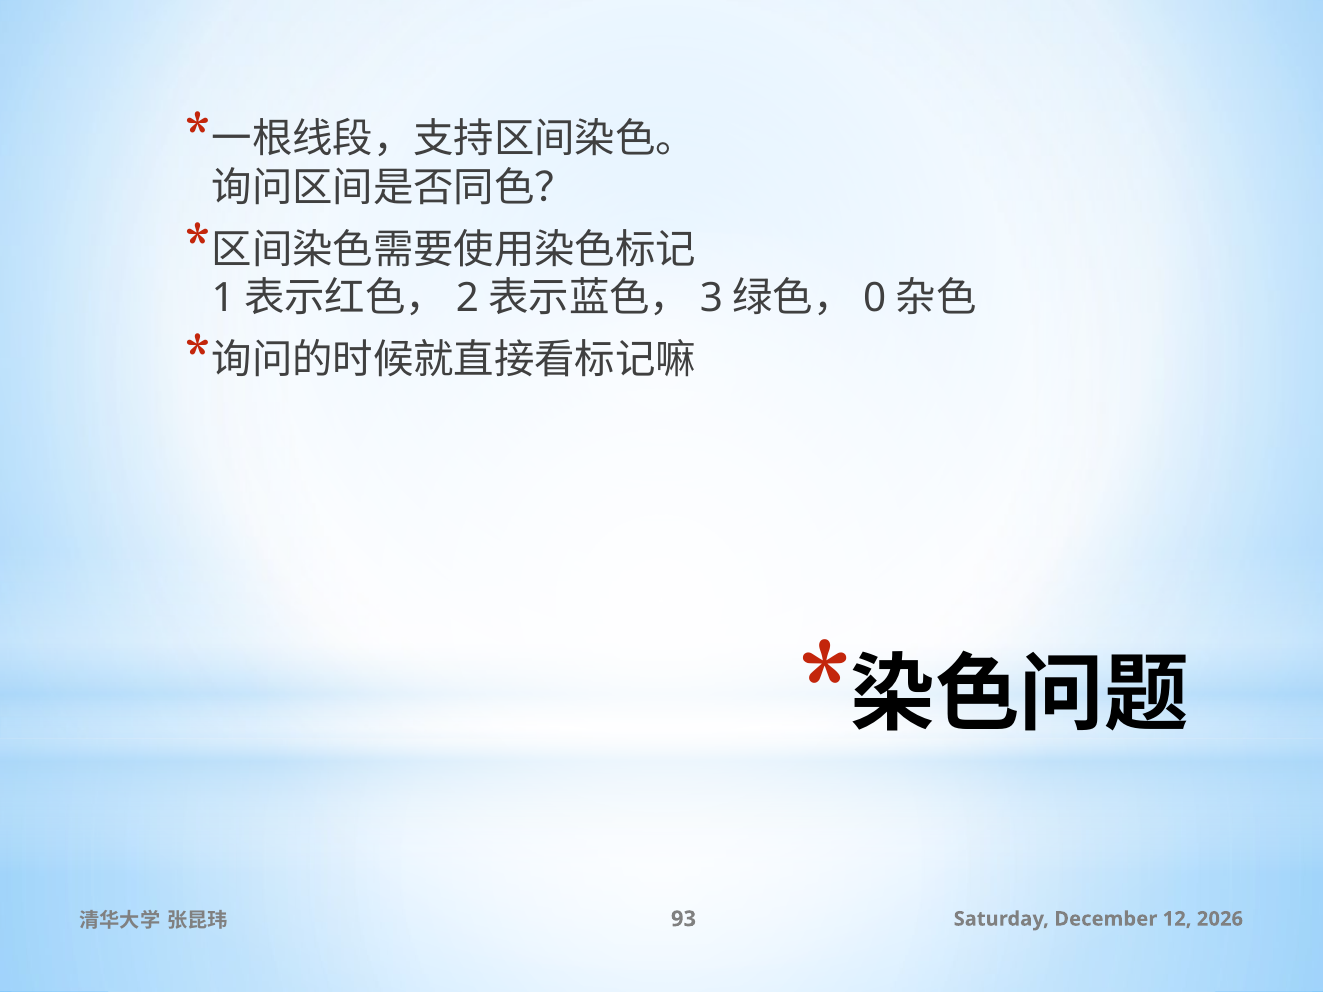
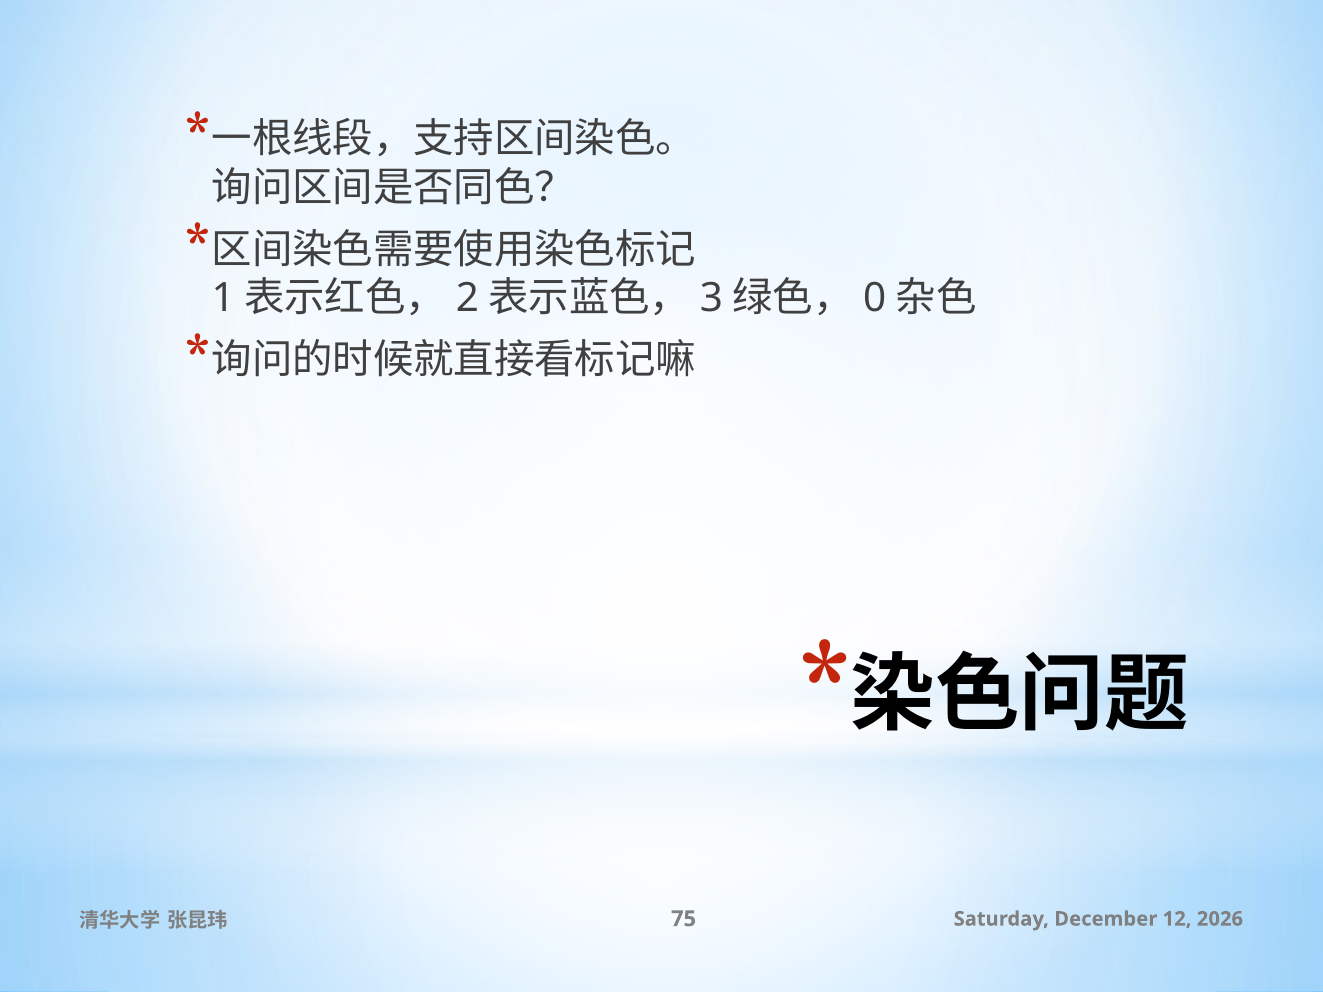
93: 93 -> 75
